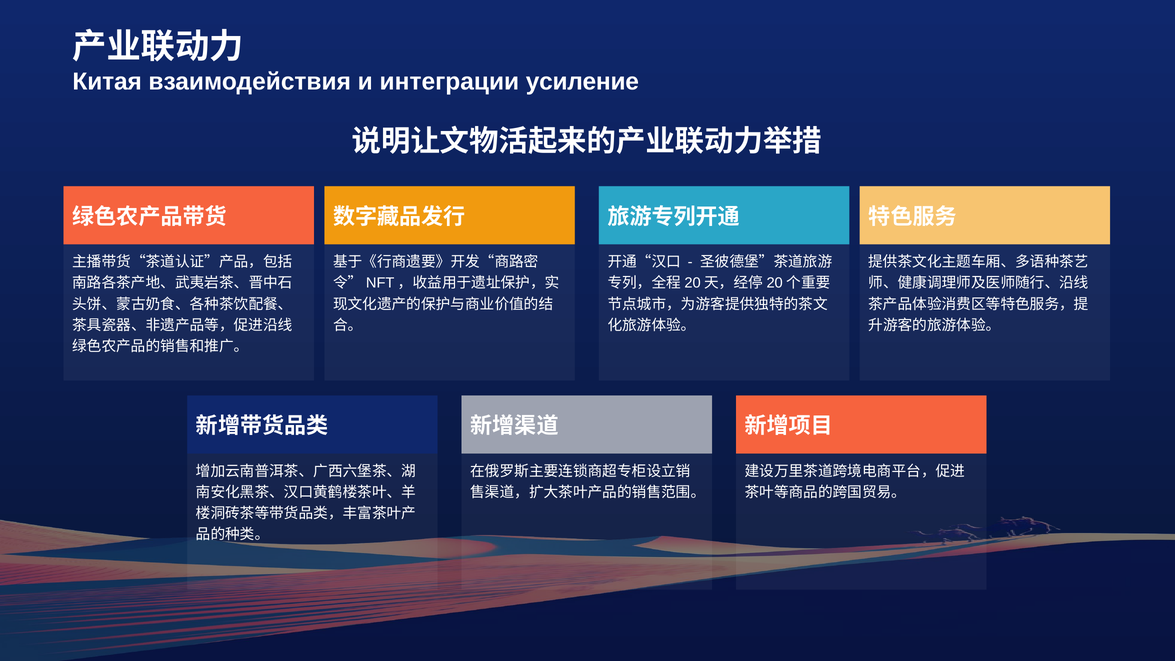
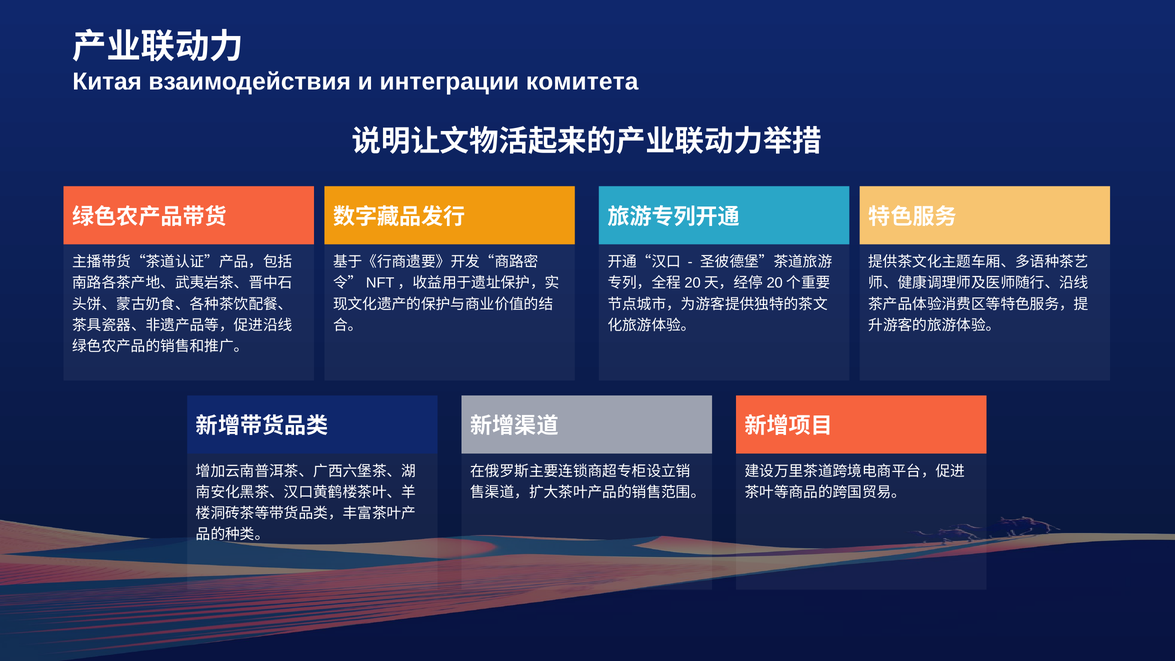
усиление: усиление -> комитета
